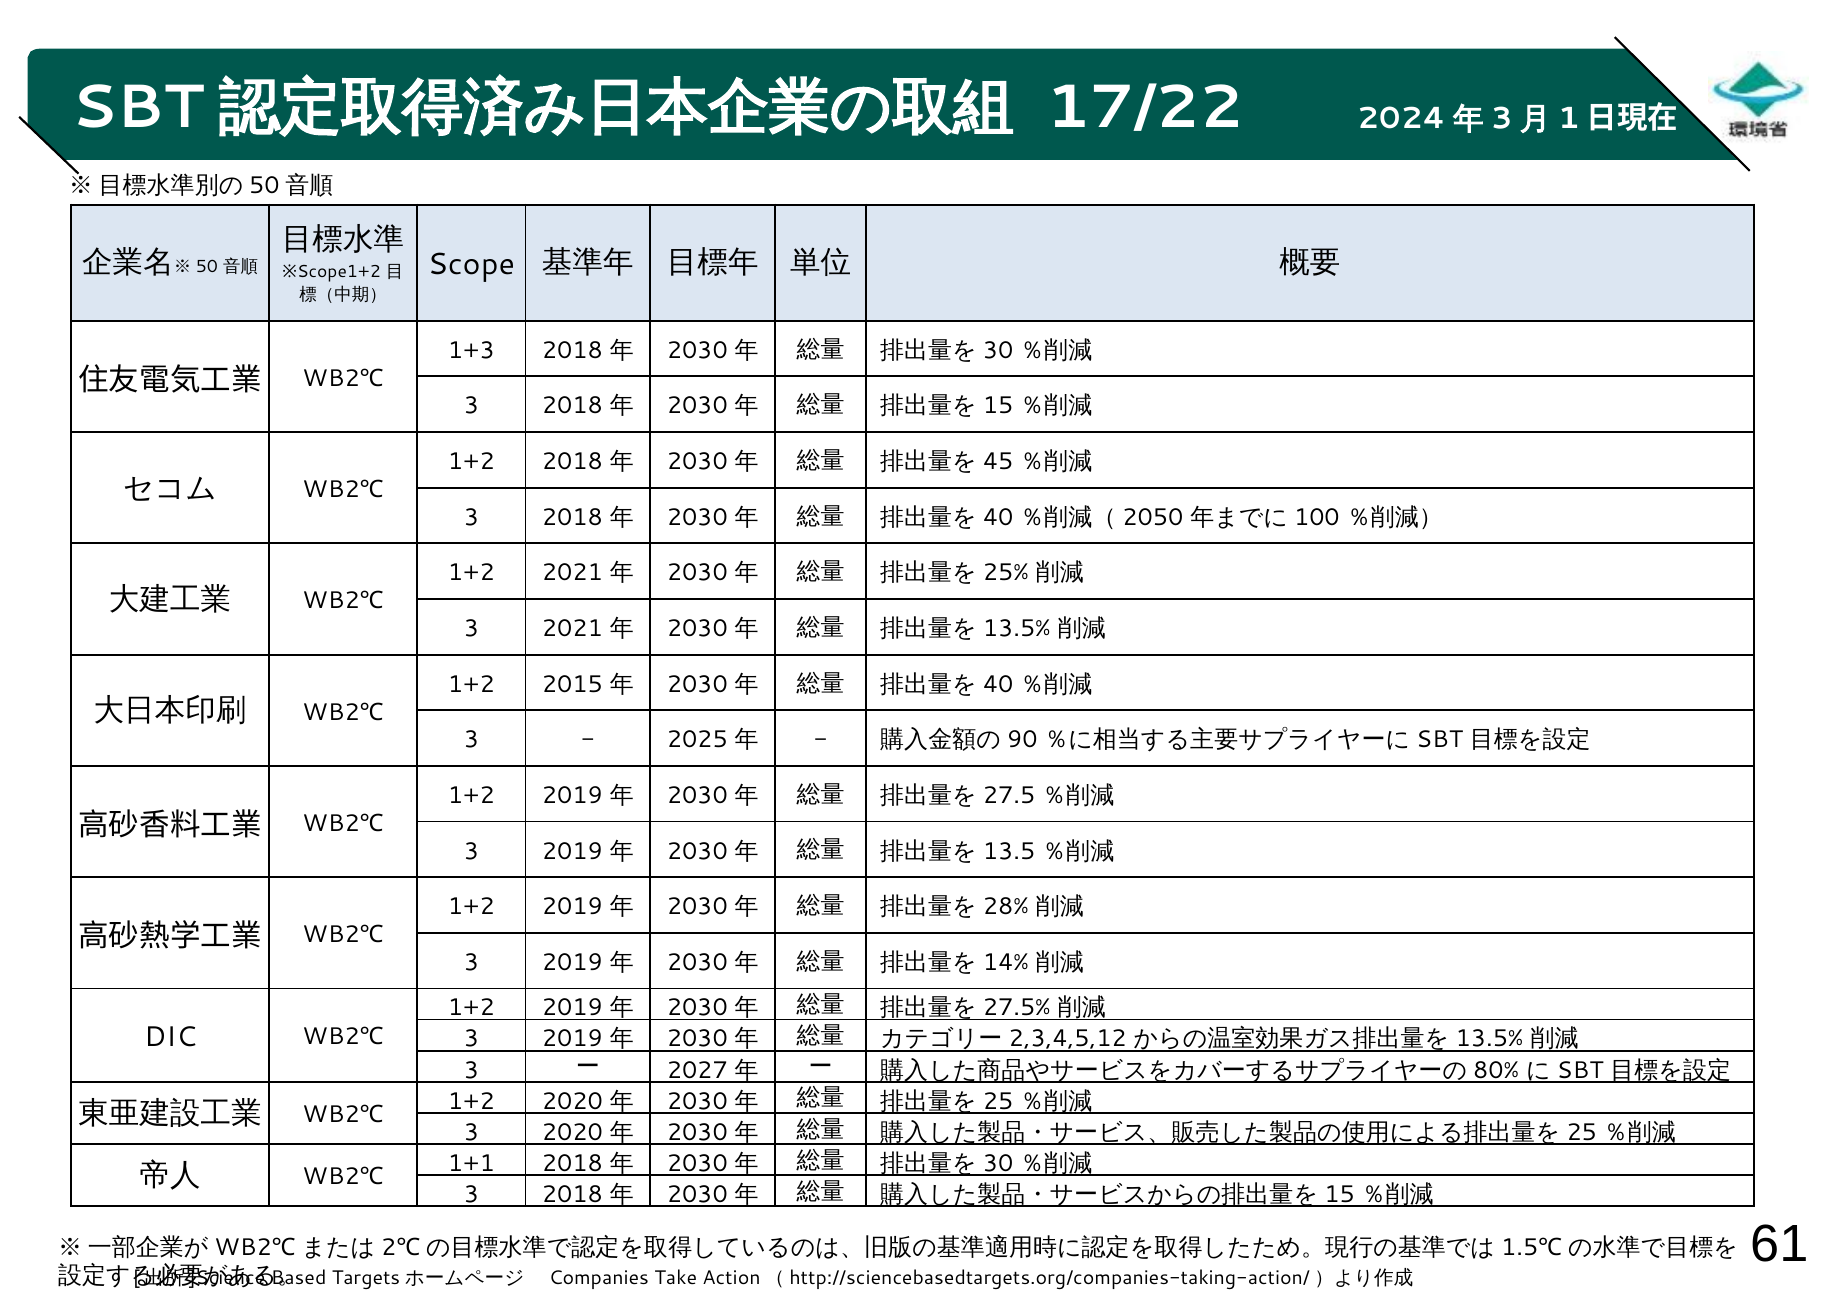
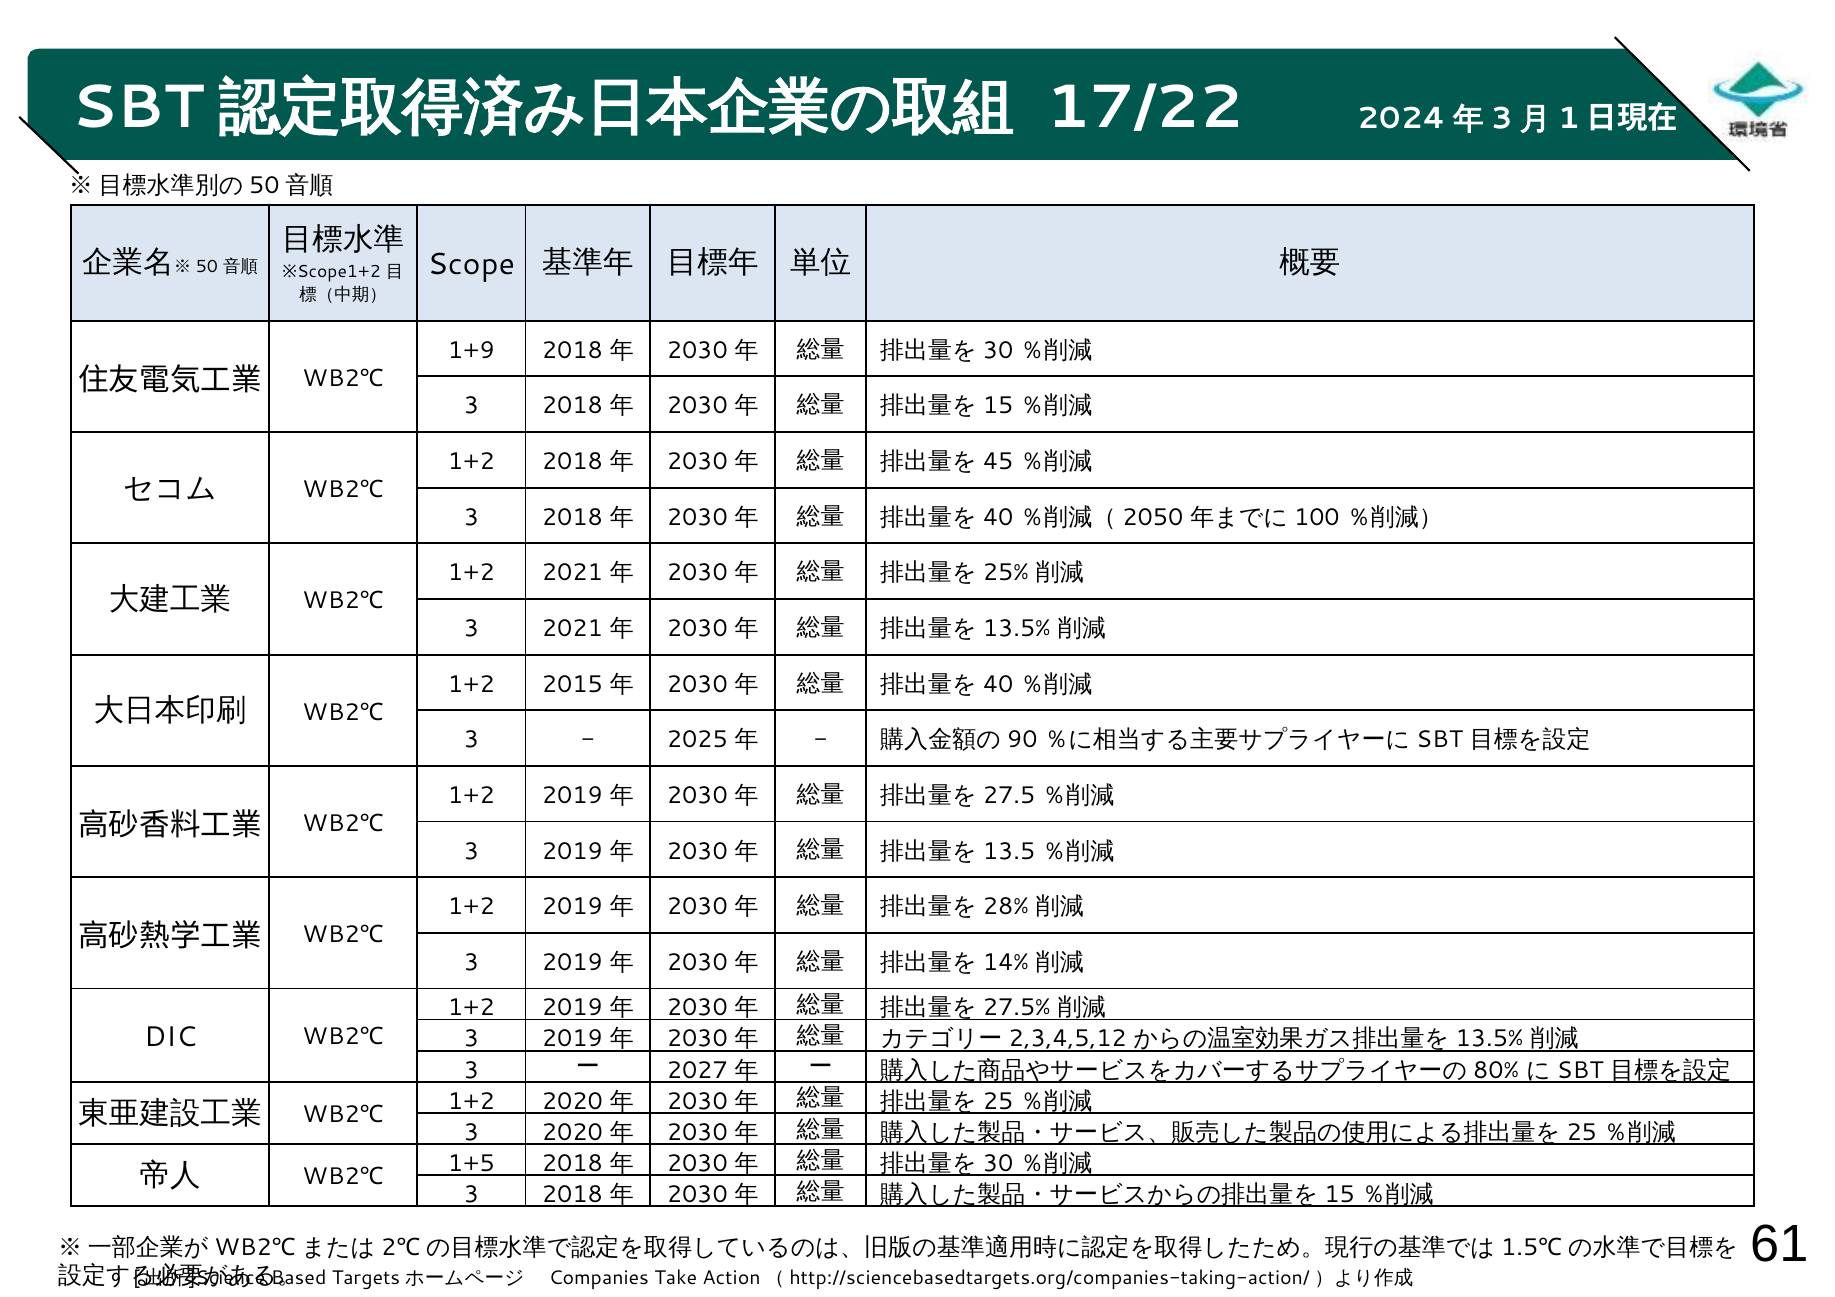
1+3: 1+3 -> 1+9
1+1: 1+1 -> 1+5
